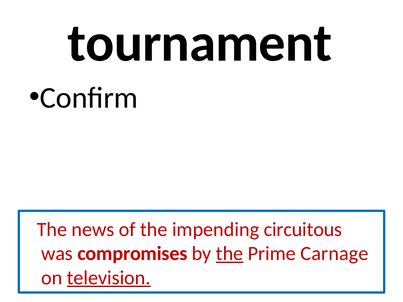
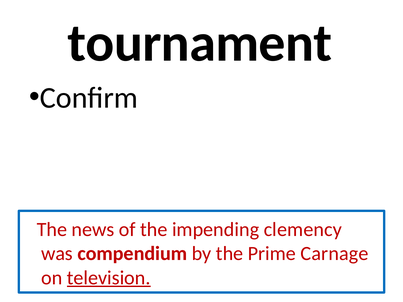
circuitous: circuitous -> clemency
compromises: compromises -> compendium
the at (230, 254) underline: present -> none
